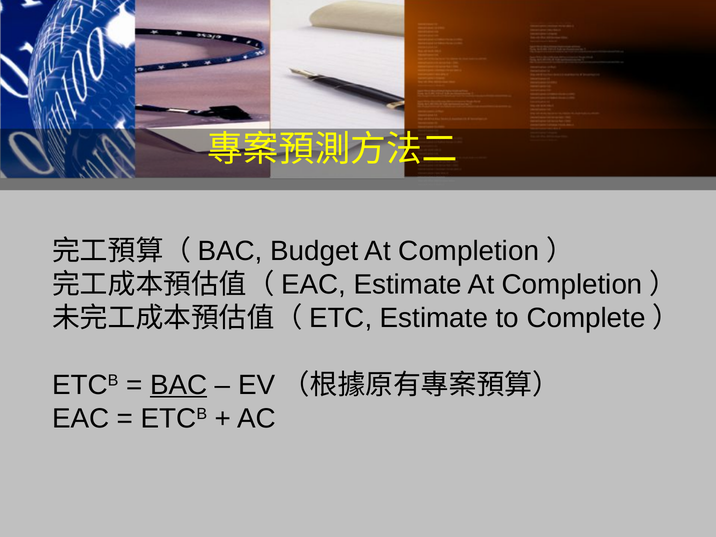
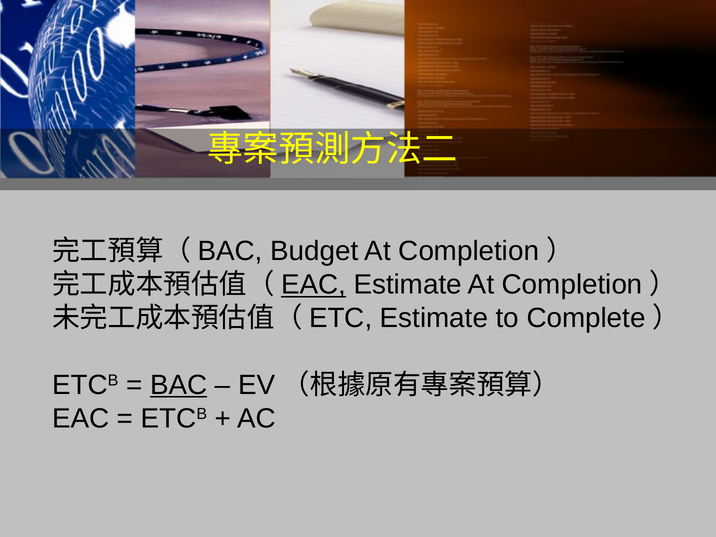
EAC at (314, 285) underline: none -> present
